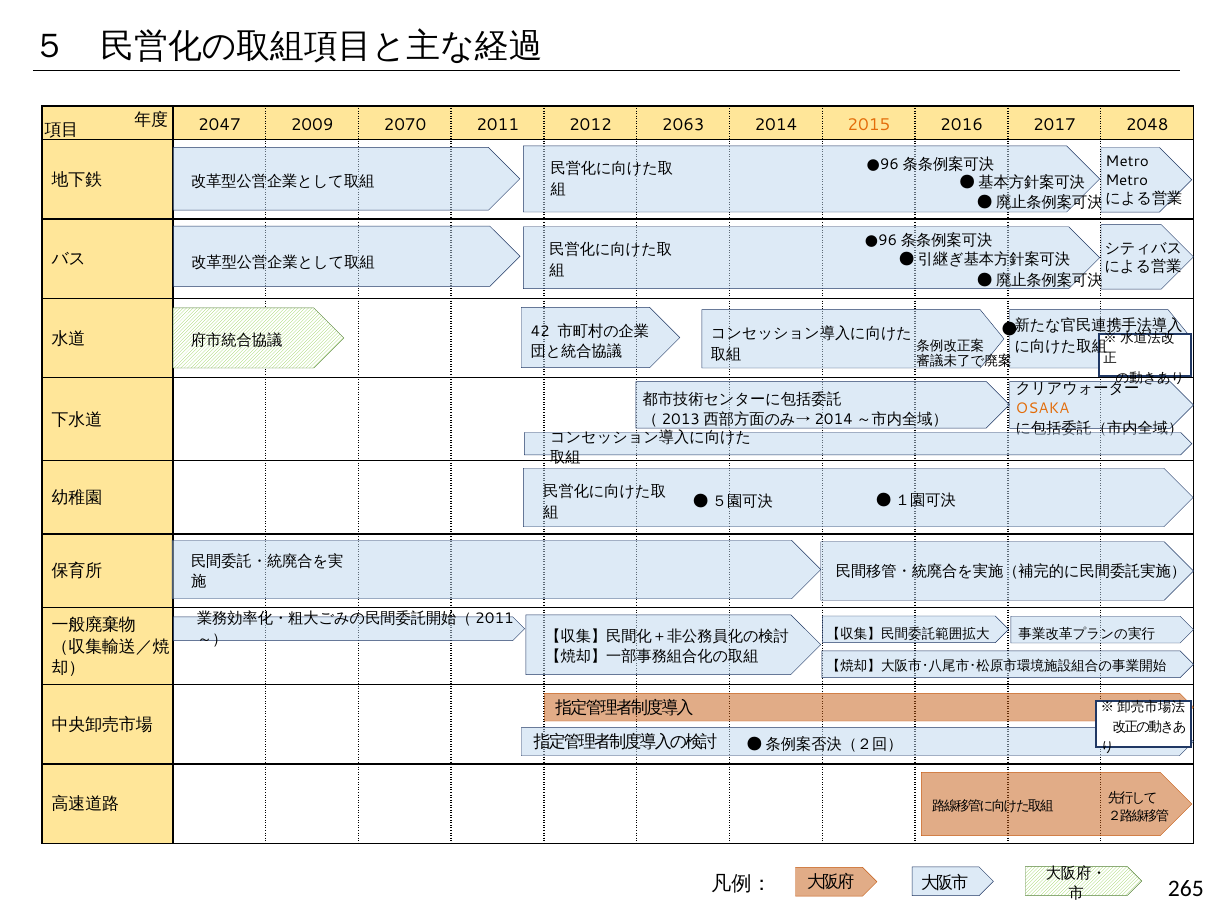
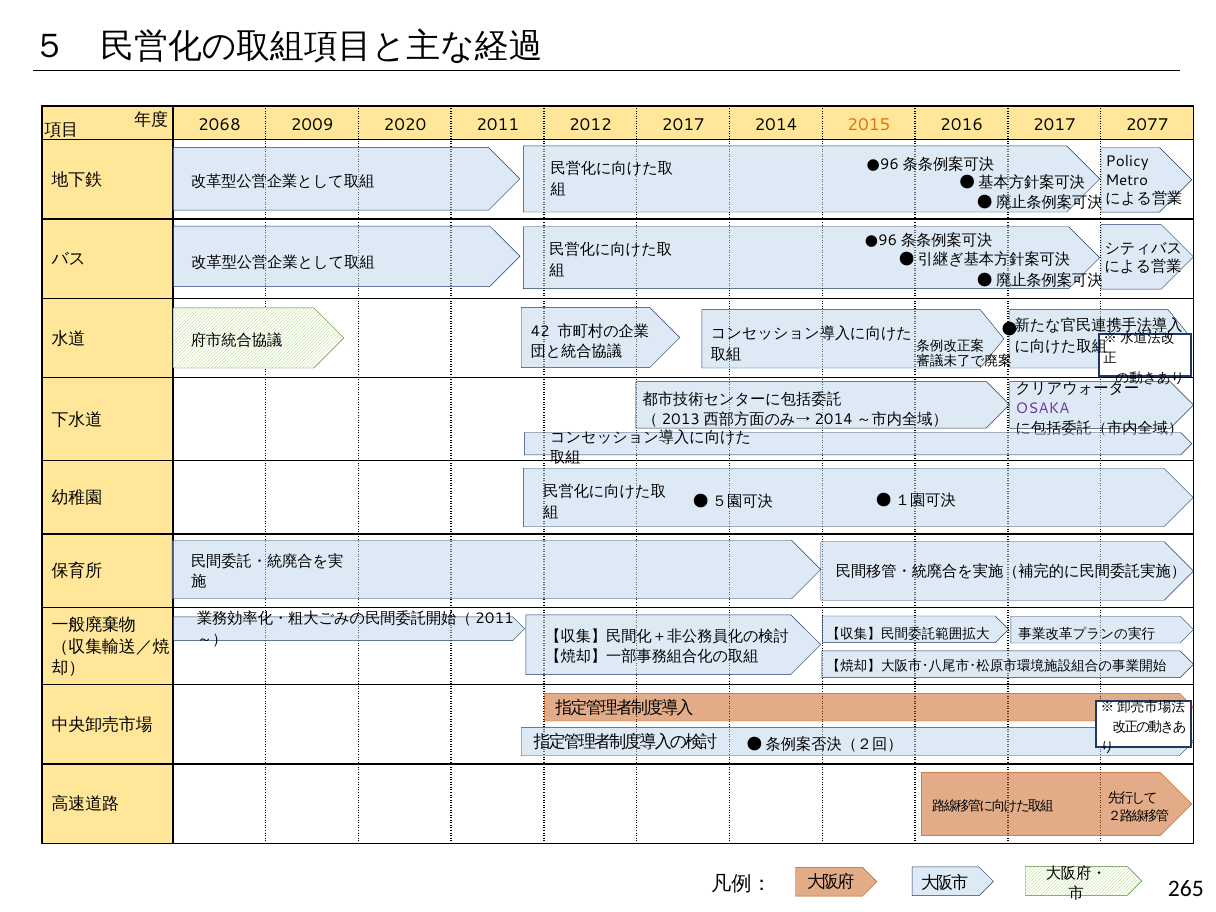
2047: 2047 -> 2068
2070: 2070 -> 2020
2012 2063: 2063 -> 2017
2048: 2048 -> 2077
Metro at (1127, 162): Metro -> Policy
OSAKA colour: orange -> purple
